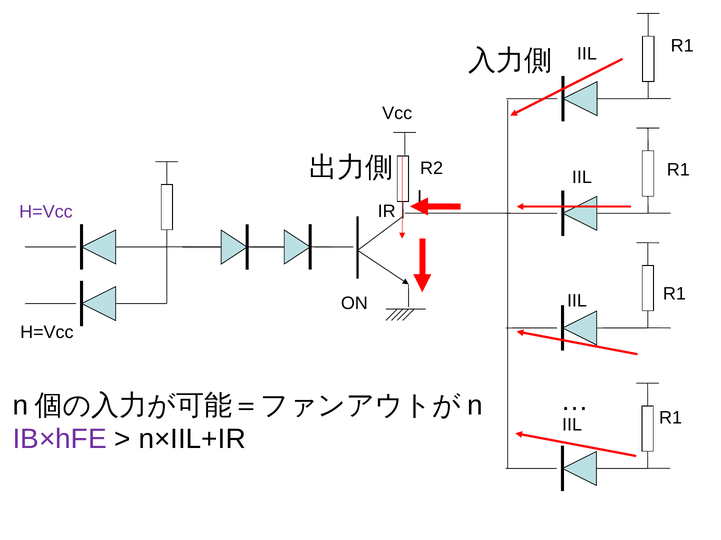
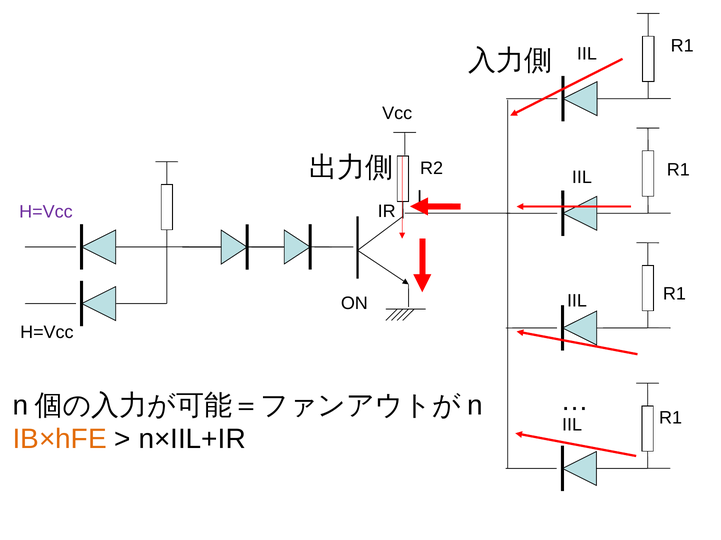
IB×hFE colour: purple -> orange
